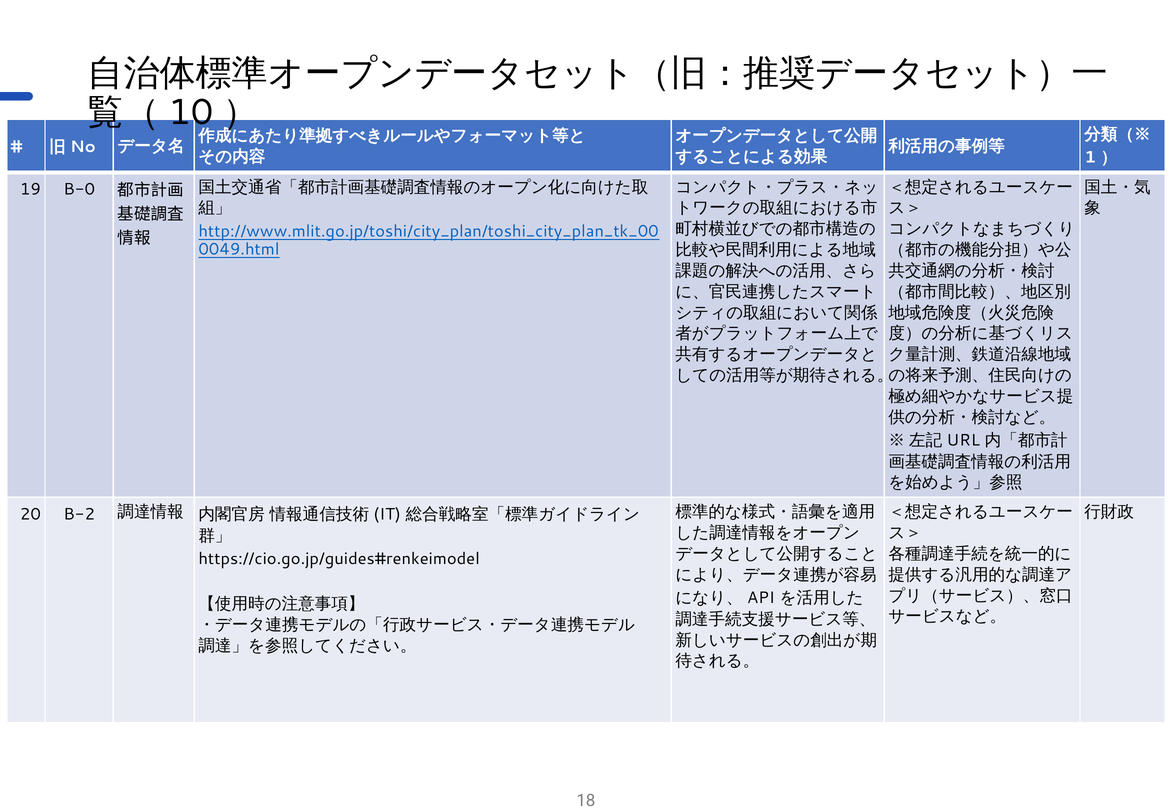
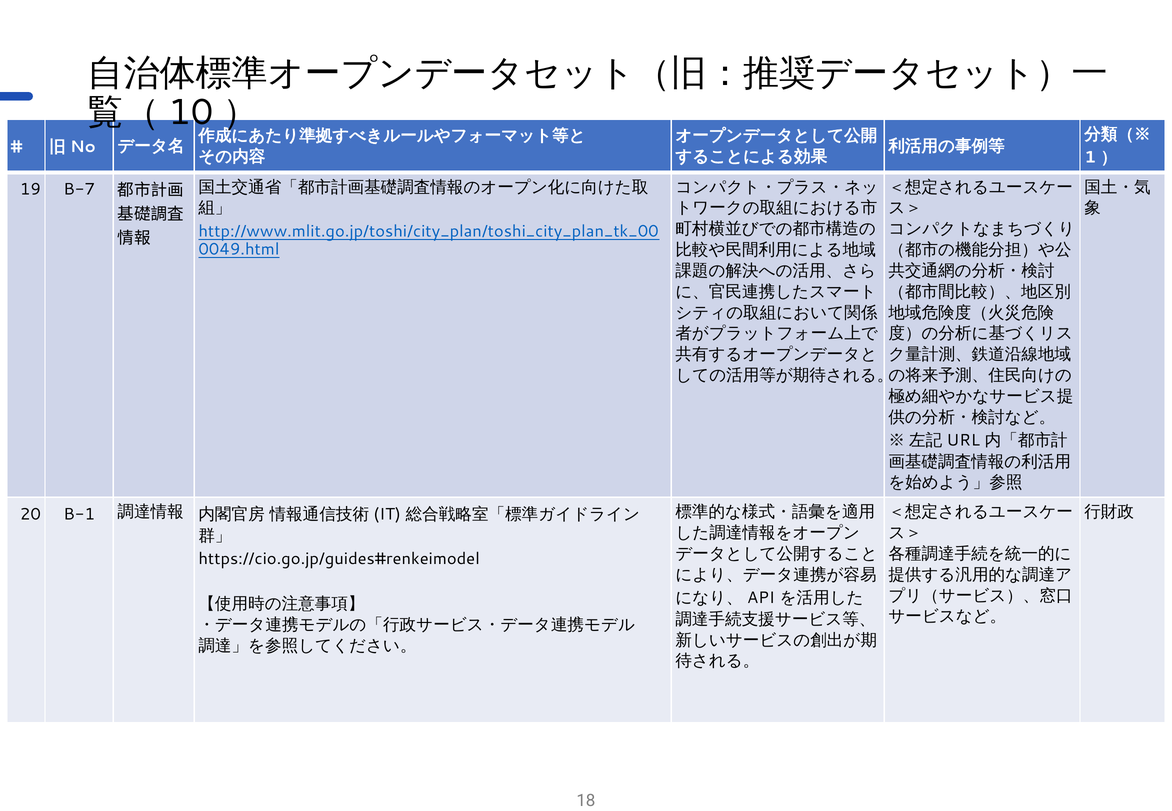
B-0: B-0 -> B-7
B-2: B-2 -> B-1
